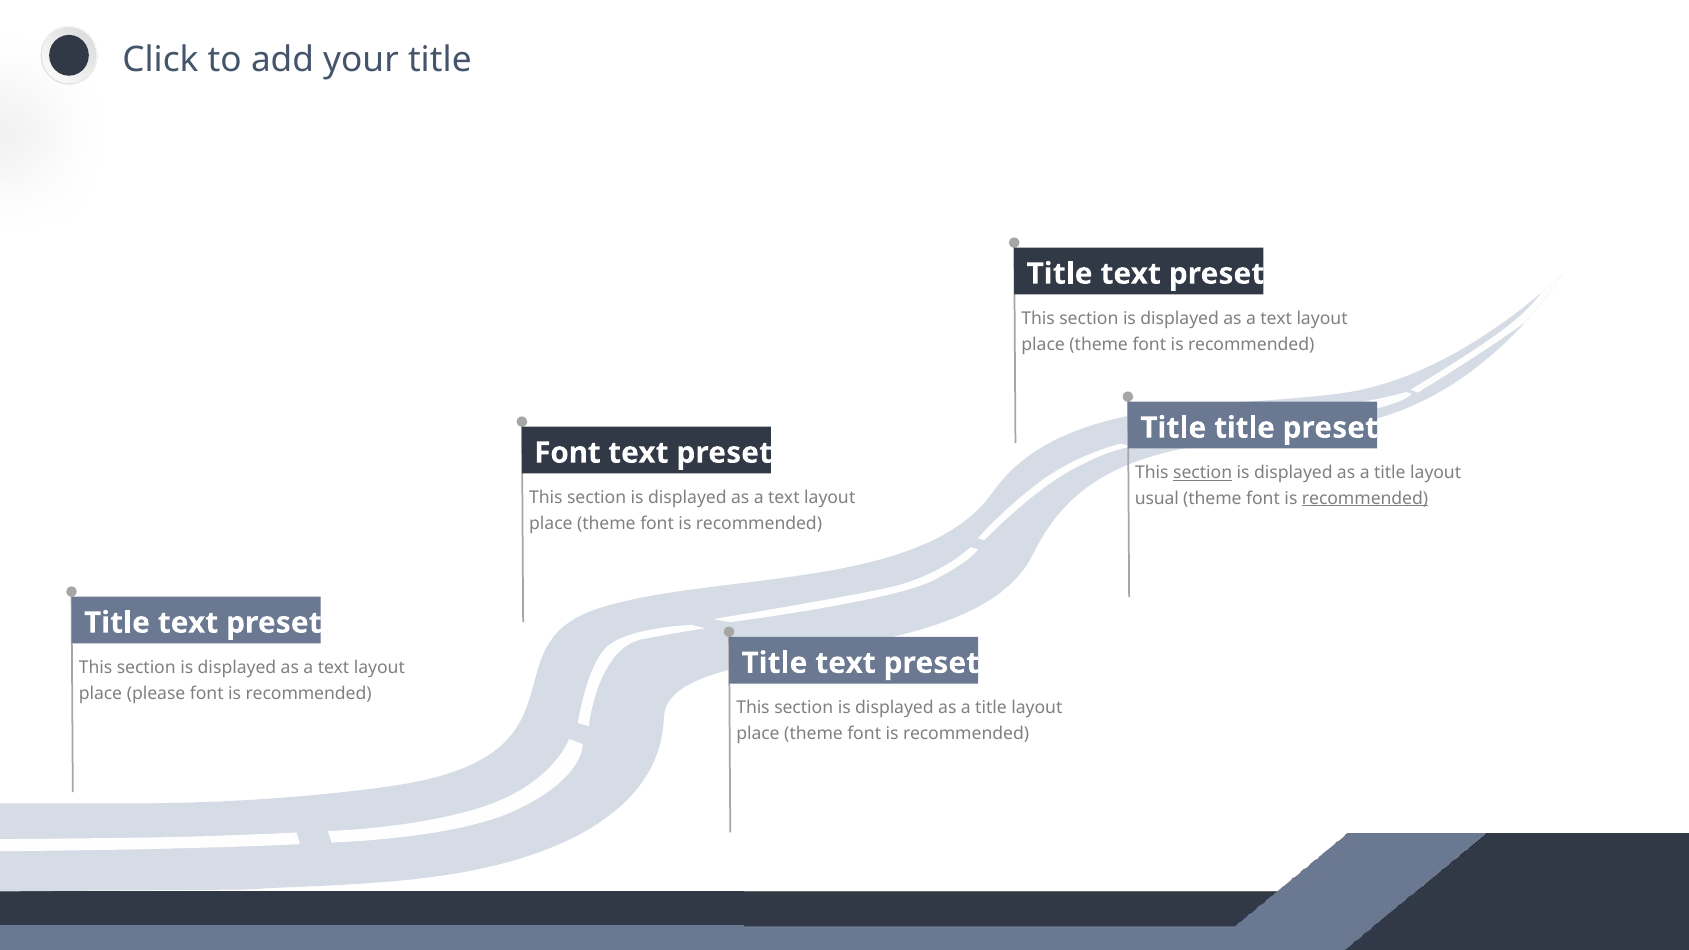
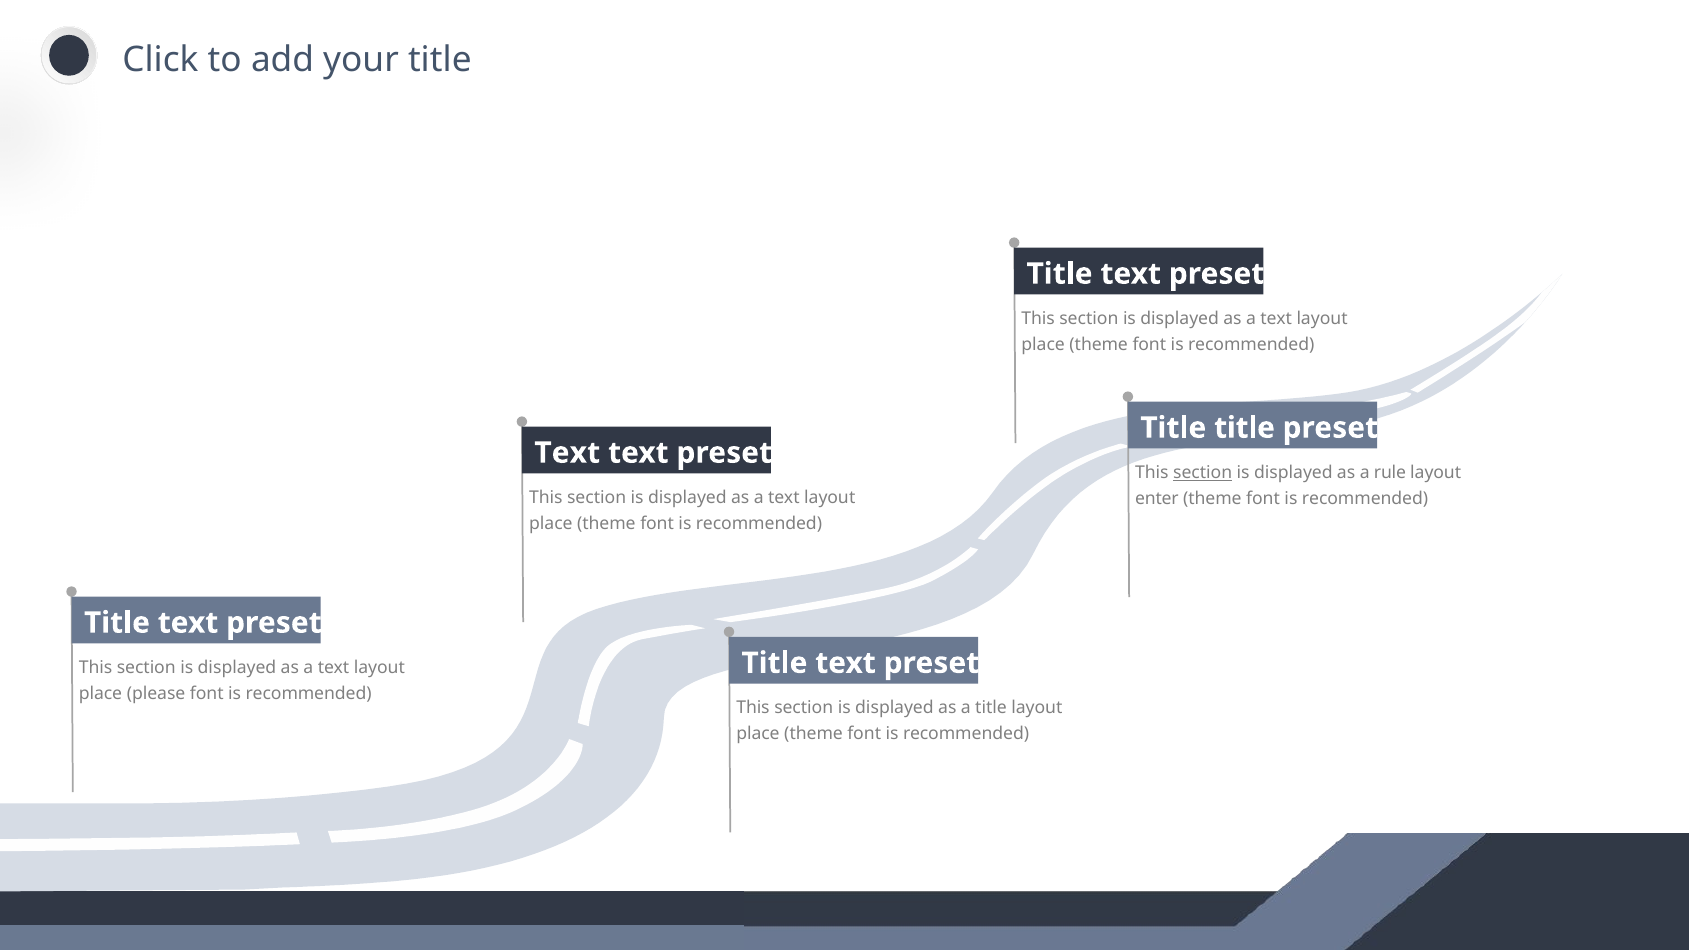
Font at (567, 453): Font -> Text
title at (1390, 473): title -> rule
usual: usual -> enter
recommended at (1365, 498) underline: present -> none
